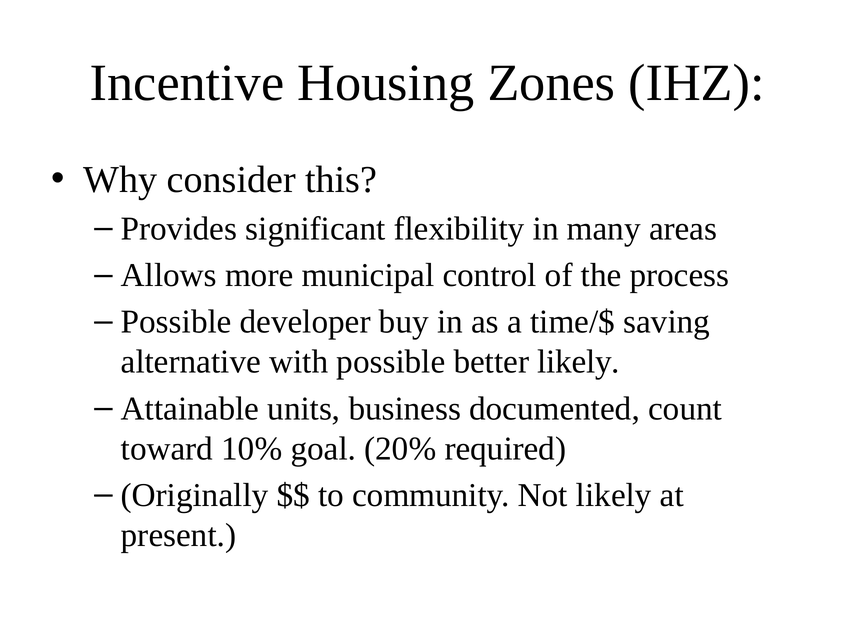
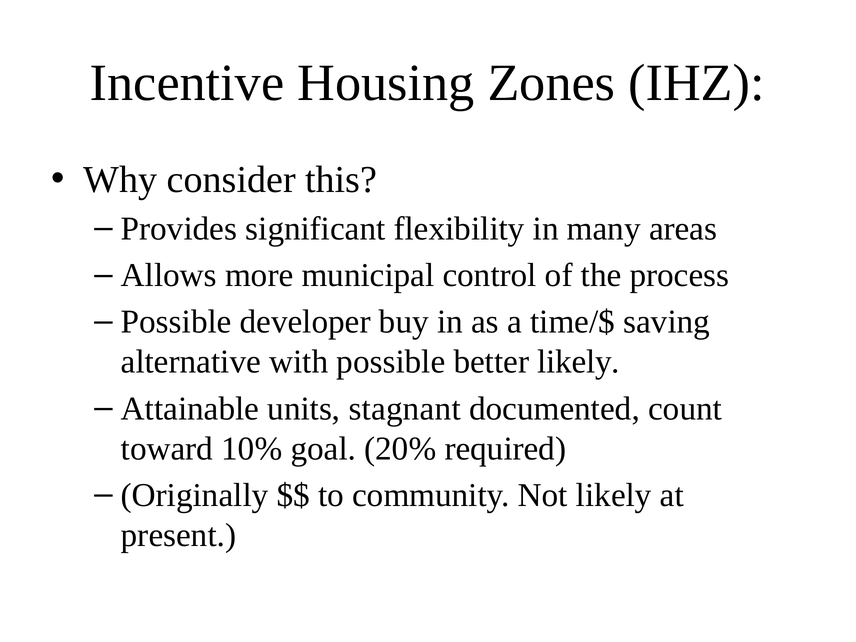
business: business -> stagnant
